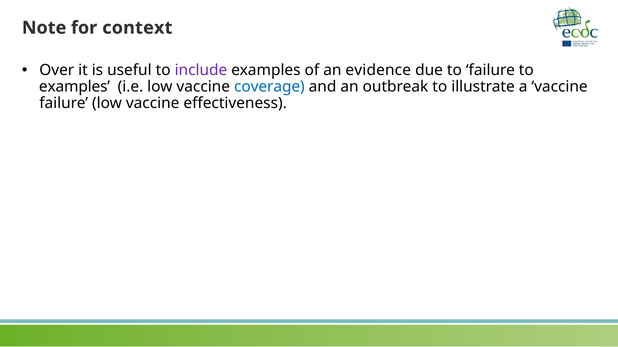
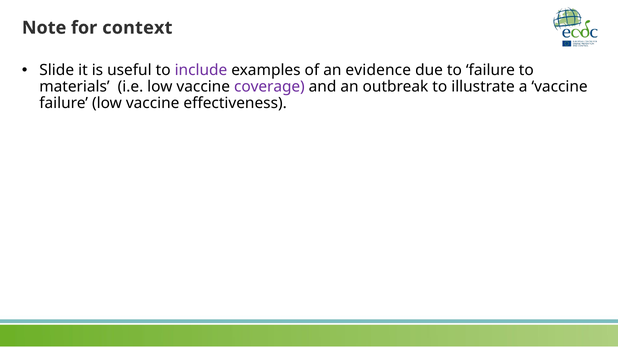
Over: Over -> Slide
examples at (75, 87): examples -> materials
coverage colour: blue -> purple
